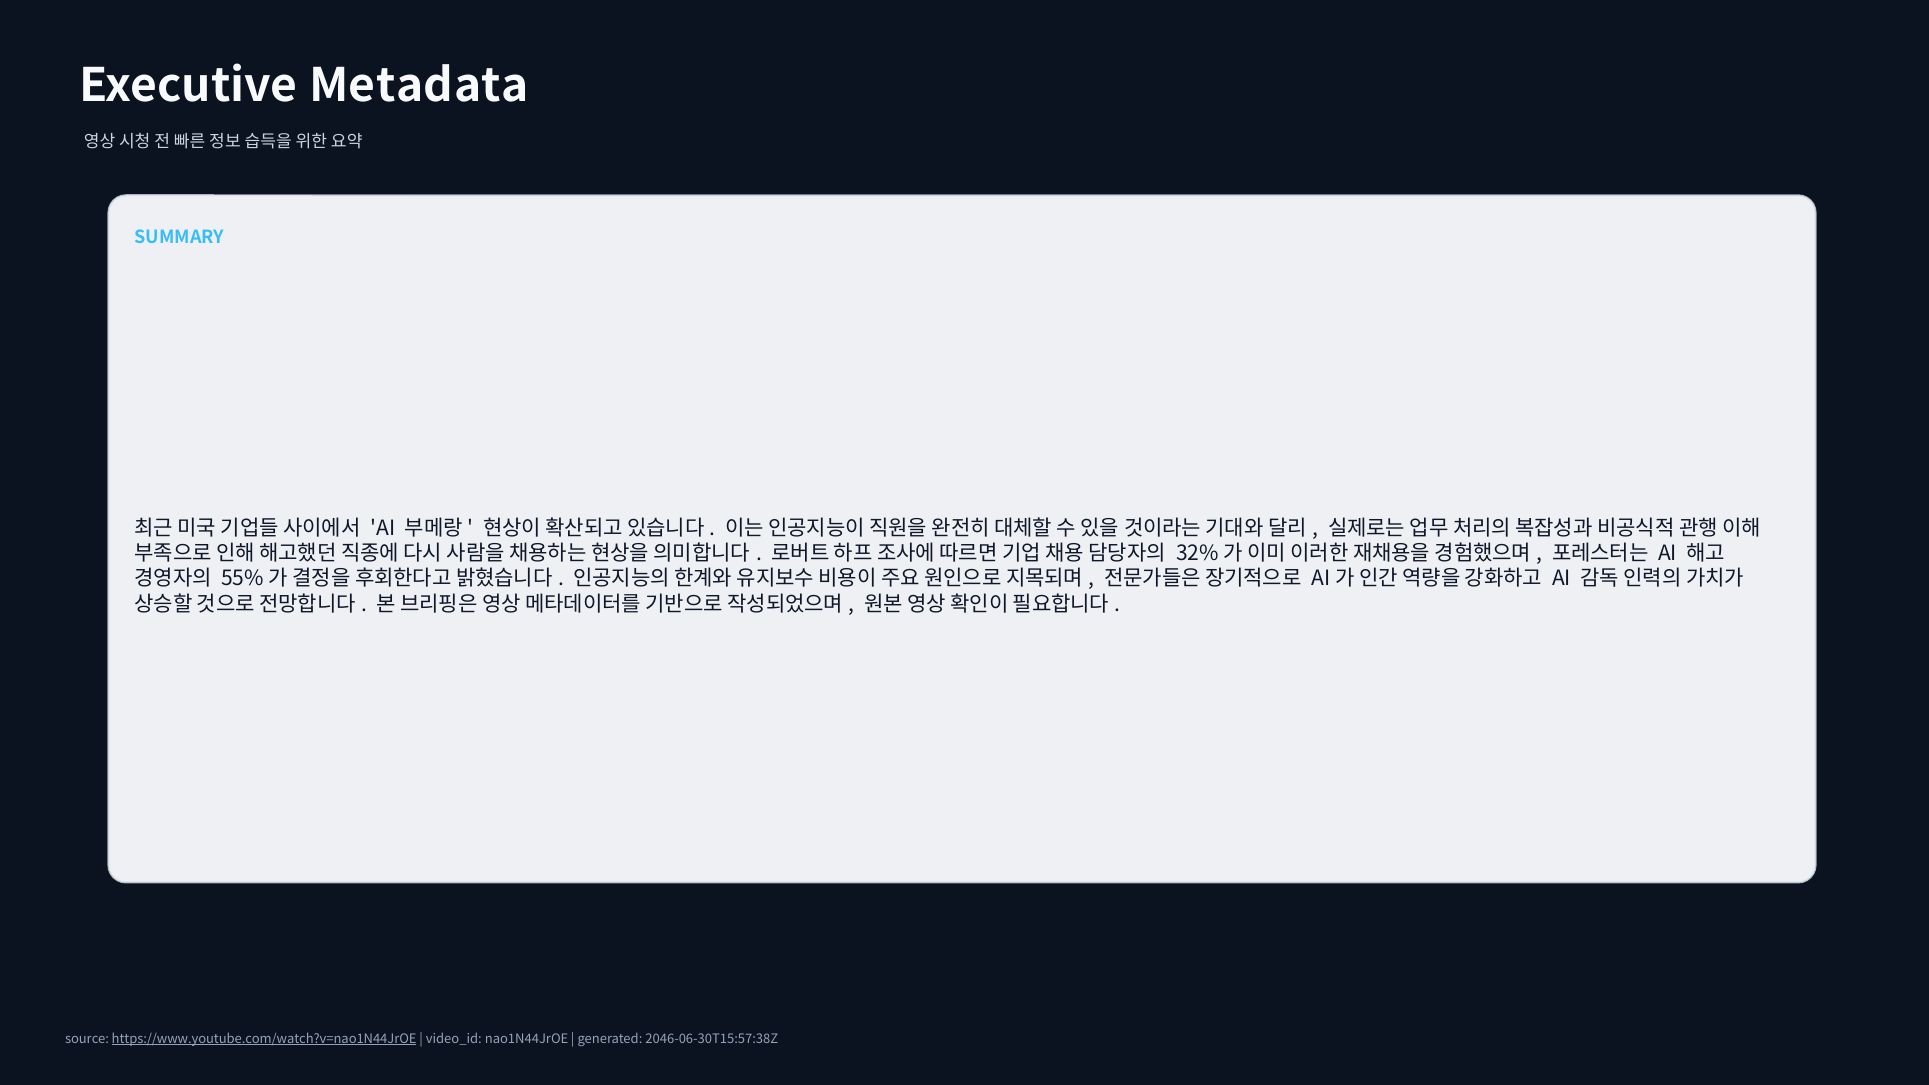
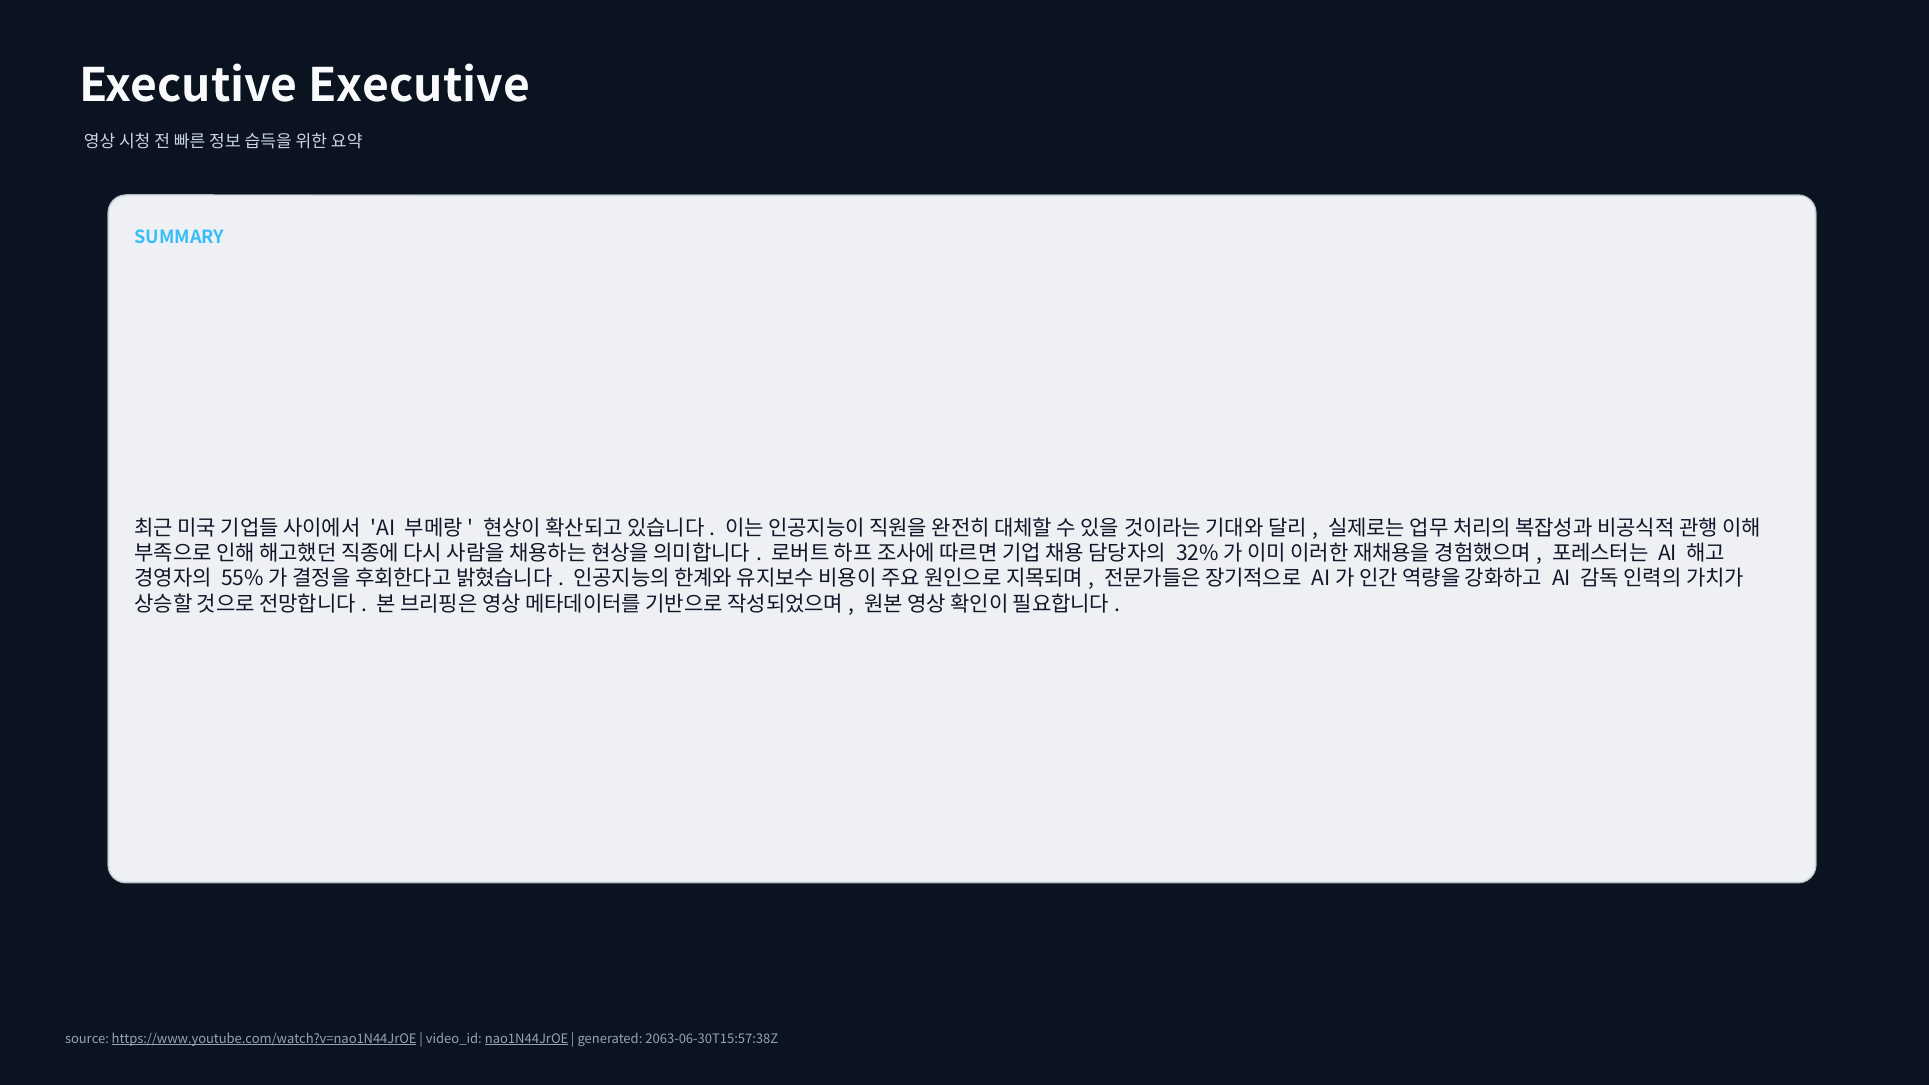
Executive Metadata: Metadata -> Executive
nao1N44JrOE underline: none -> present
2046-06-30T15:57:38Z: 2046-06-30T15:57:38Z -> 2063-06-30T15:57:38Z
